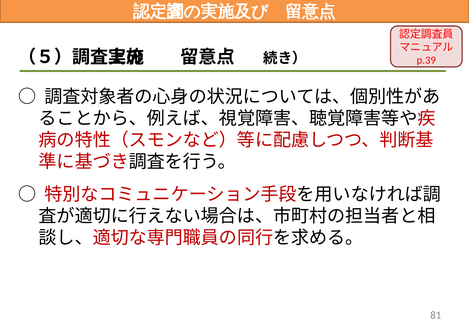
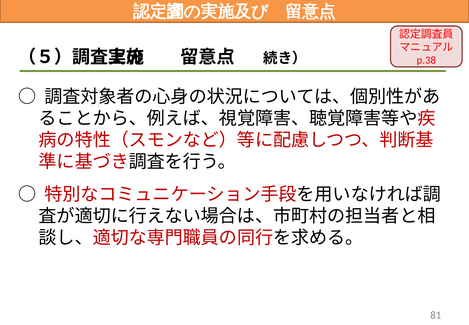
p.39: p.39 -> p.38
